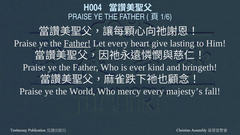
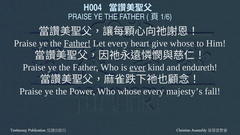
give lasting: lasting -> whose
ever underline: none -> present
bringeth: bringeth -> endureth
World: World -> Power
Who mercy: mercy -> whose
